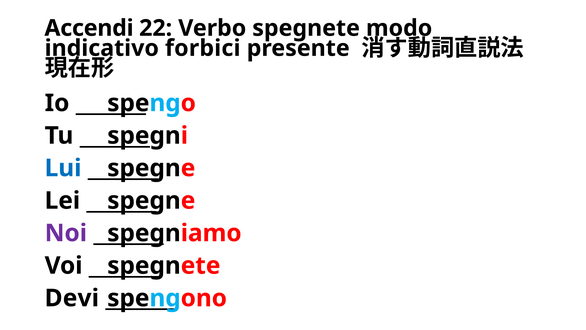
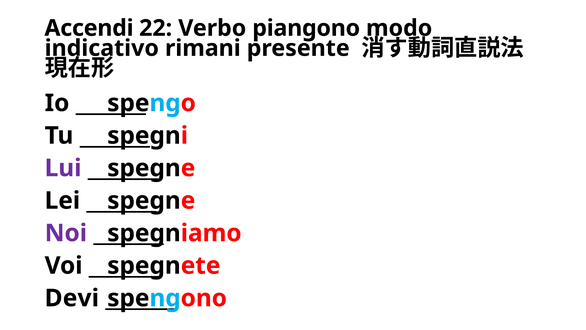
Verbo spegnete: spegnete -> piangono
forbici: forbici -> rimani
Lui colour: blue -> purple
